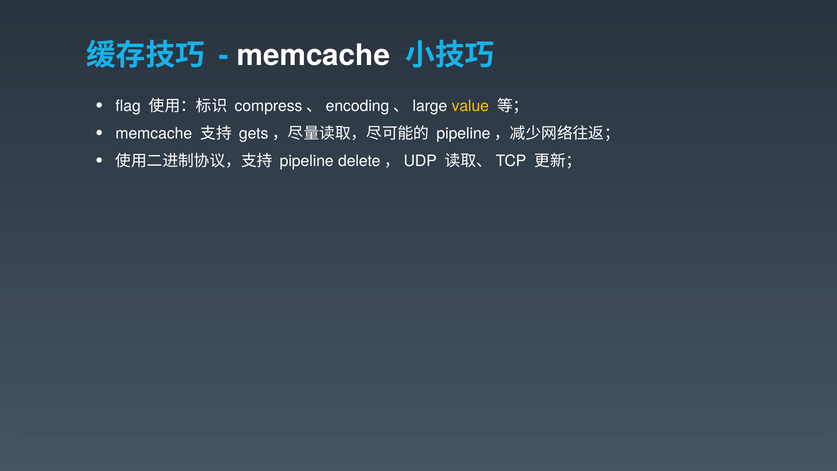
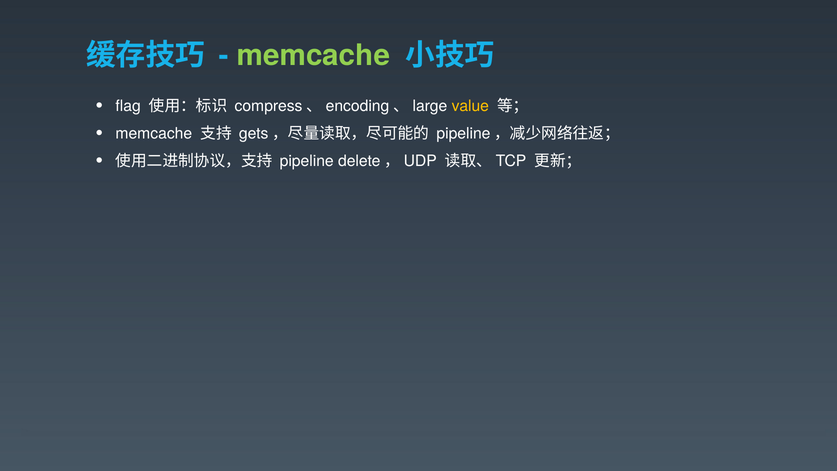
memcache at (313, 55) colour: white -> light green
